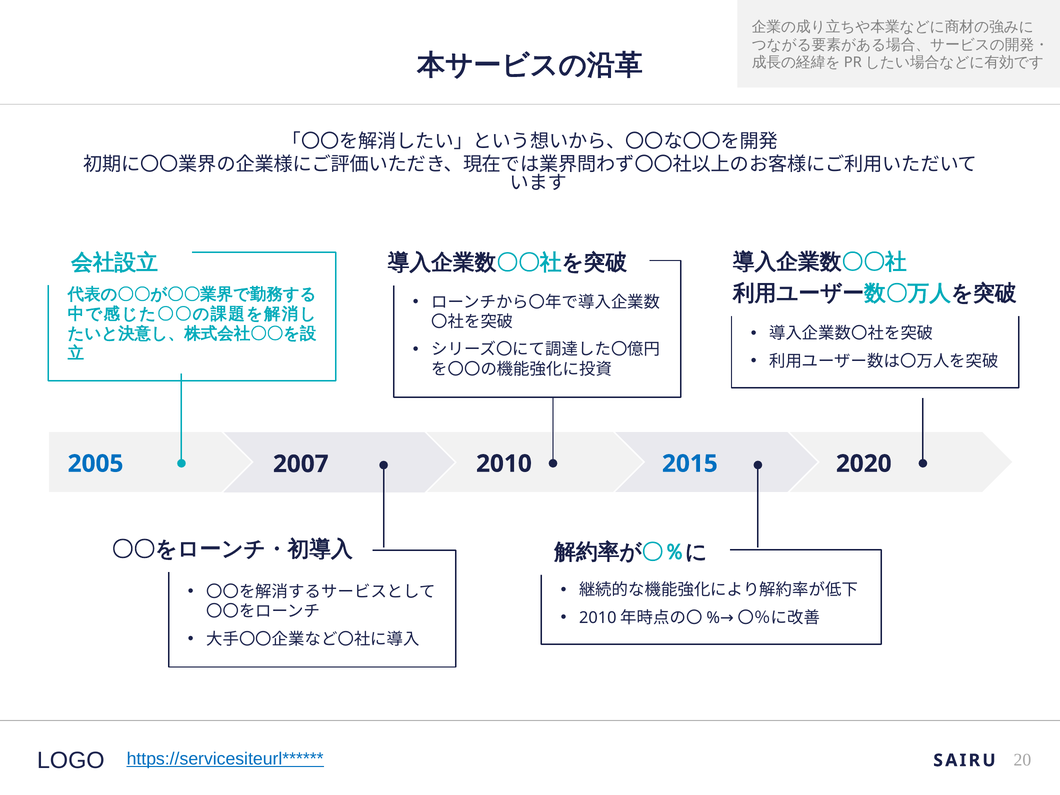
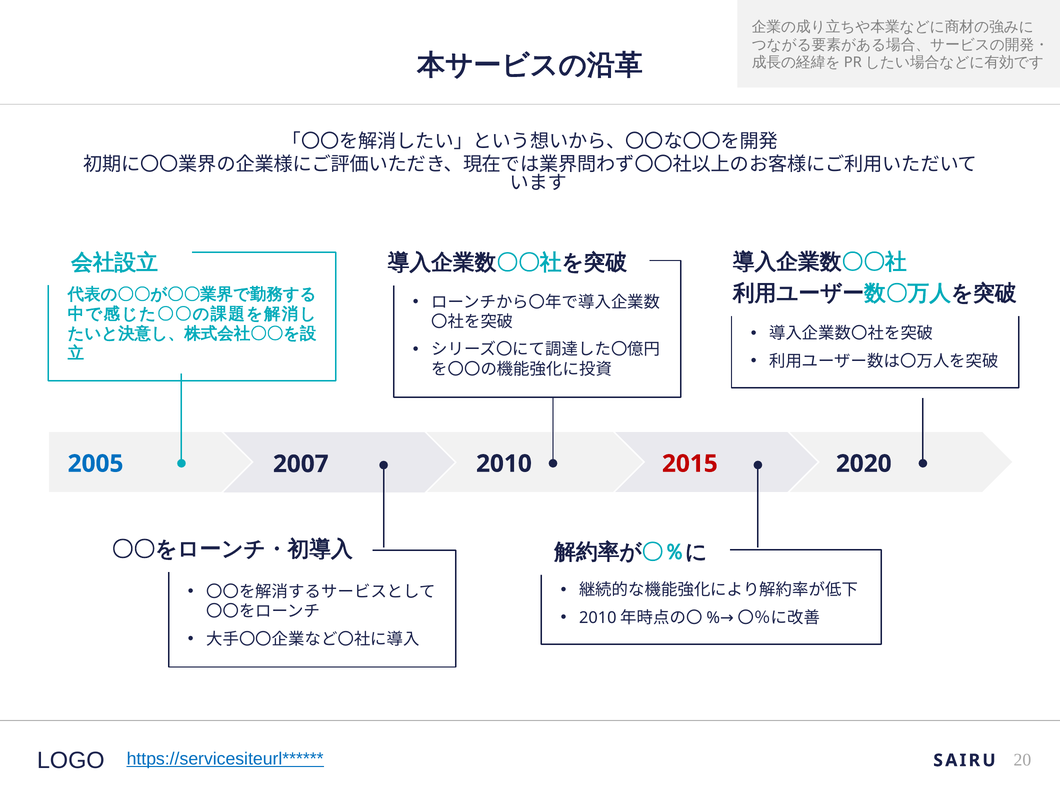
2015 colour: blue -> red
